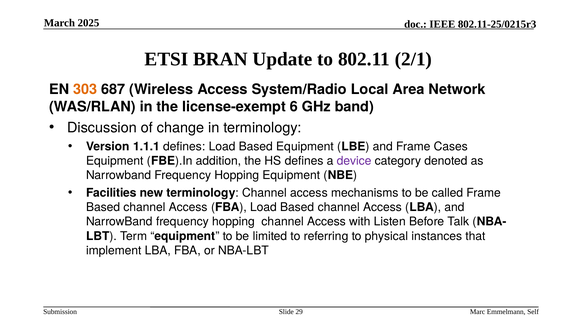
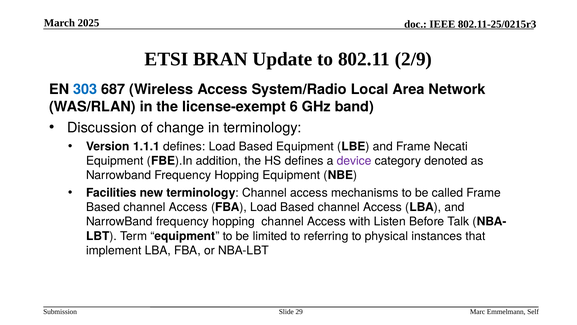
2/1: 2/1 -> 2/9
303 colour: orange -> blue
Cases: Cases -> Necati
